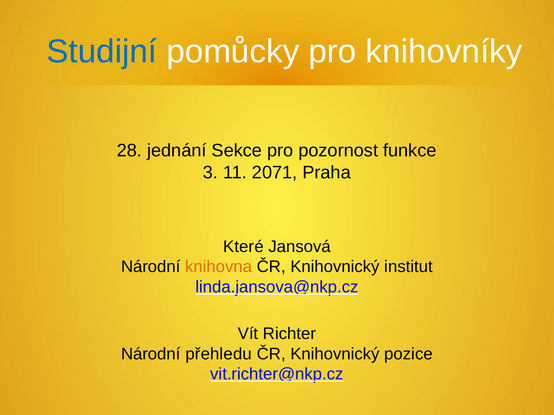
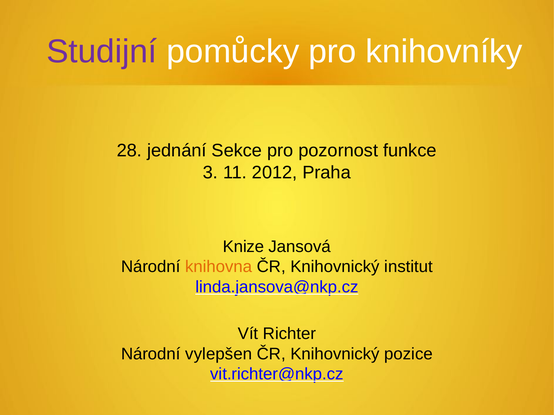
Studijní colour: blue -> purple
2071: 2071 -> 2012
Které: Které -> Knize
přehledu: přehledu -> vylepšen
